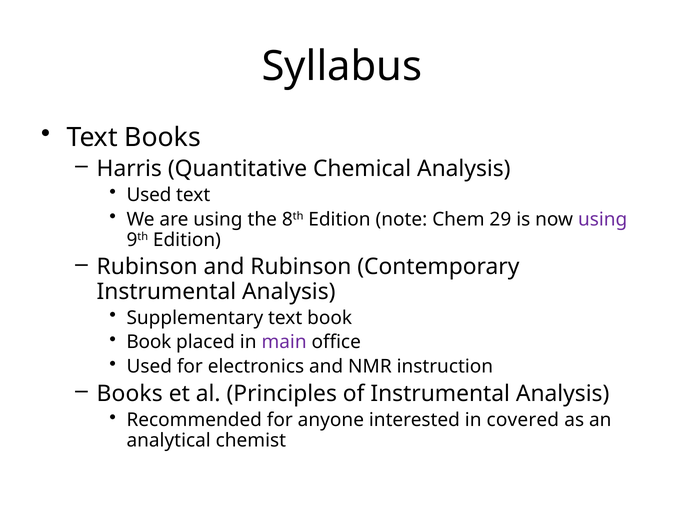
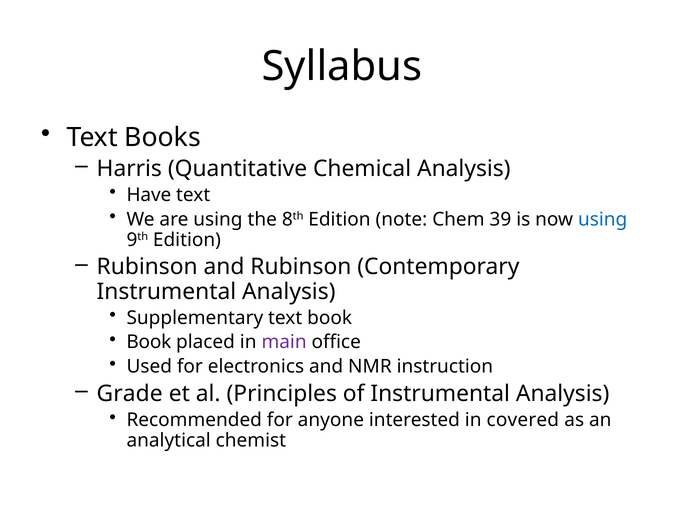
Used at (149, 195): Used -> Have
29: 29 -> 39
using at (603, 219) colour: purple -> blue
Books at (130, 394): Books -> Grade
